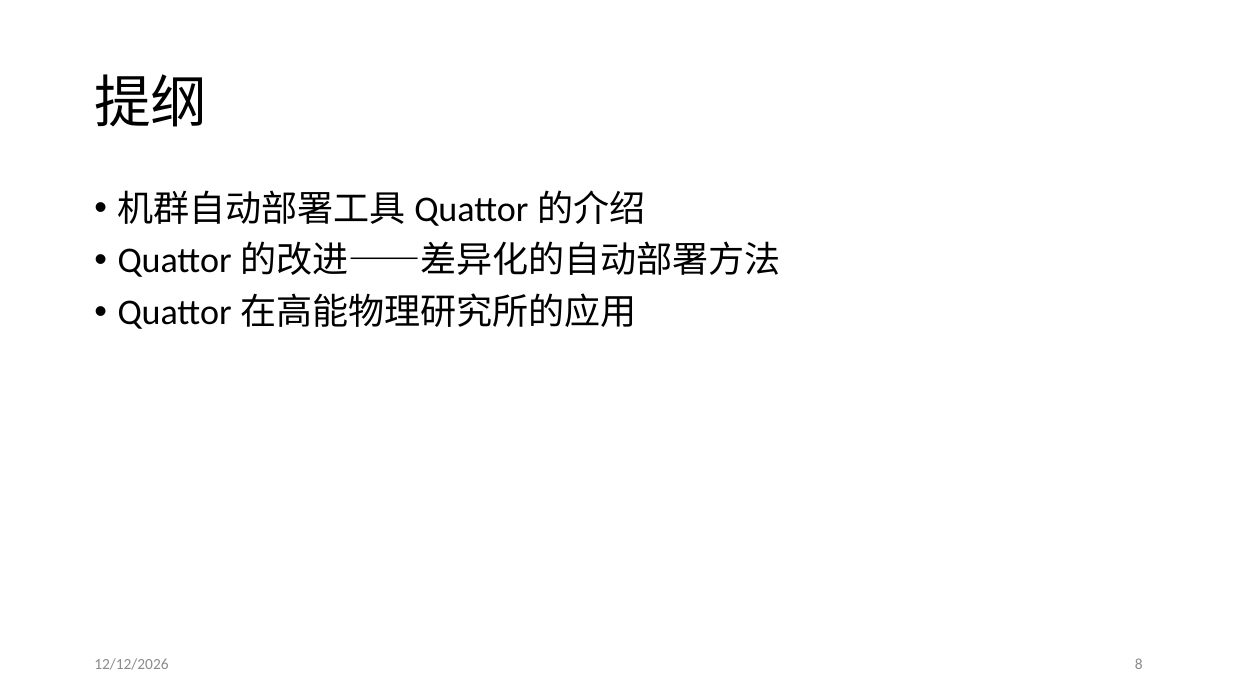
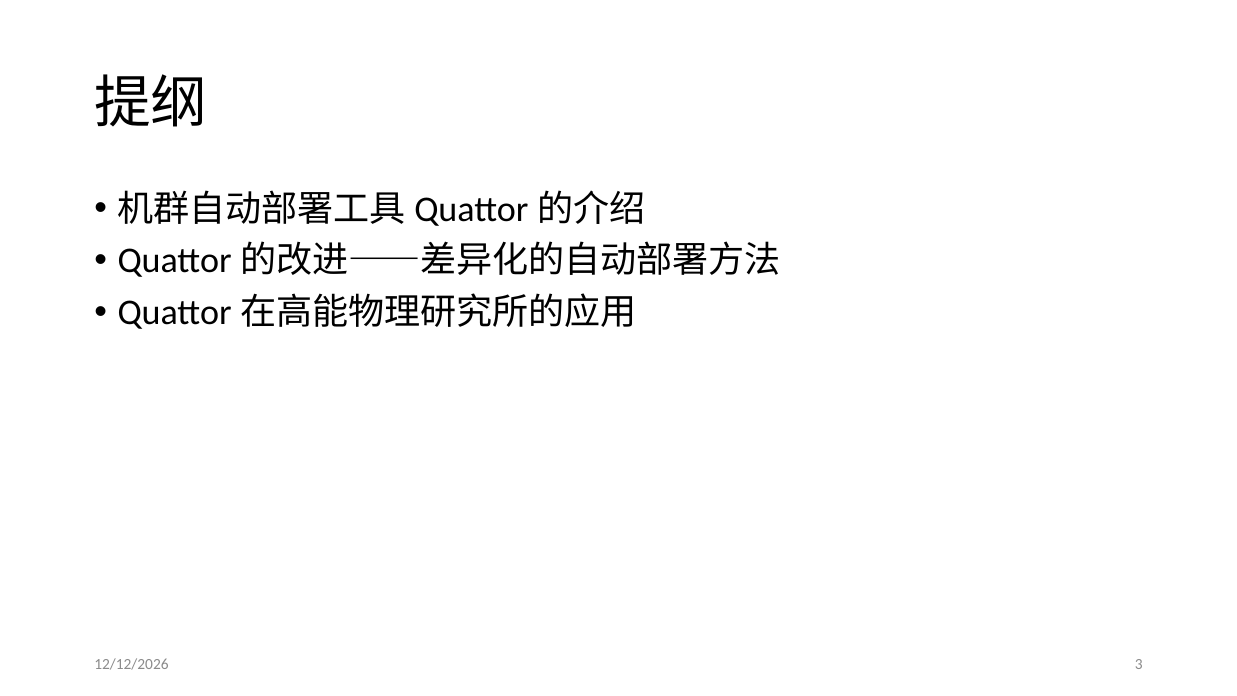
8: 8 -> 3
